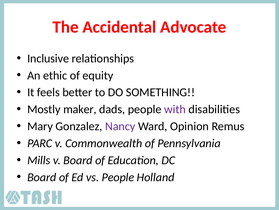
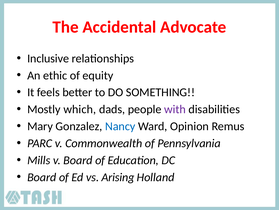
maker: maker -> which
Nancy colour: purple -> blue
vs People: People -> Arising
